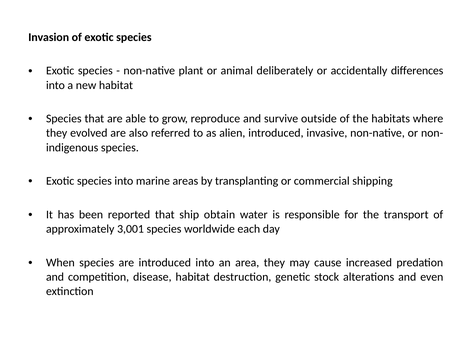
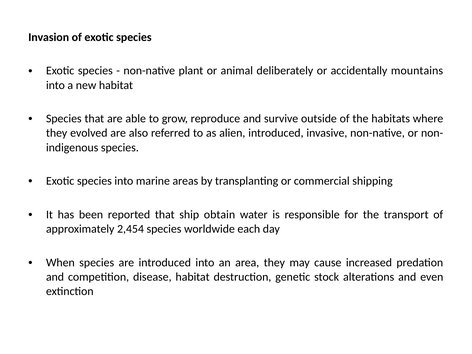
differences: differences -> mountains
3,001: 3,001 -> 2,454
